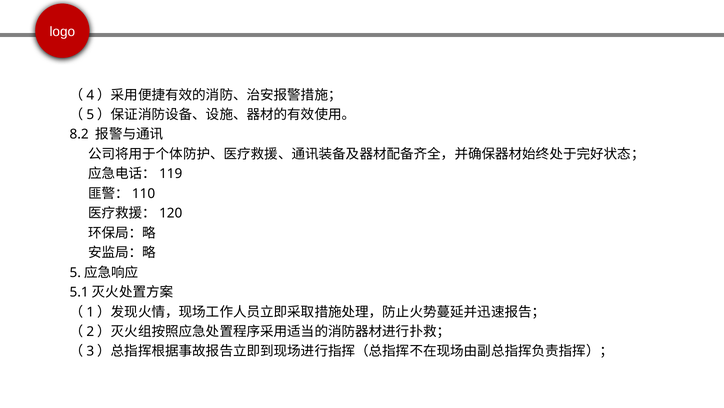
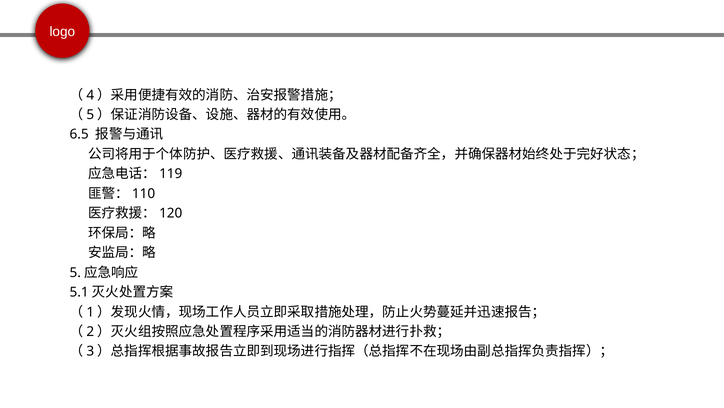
8.2: 8.2 -> 6.5
